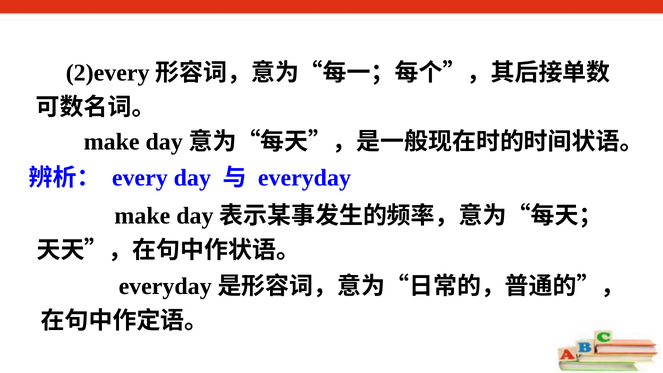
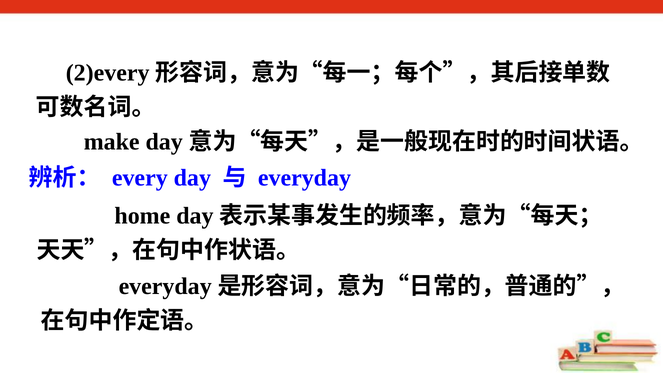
make at (142, 216): make -> home
